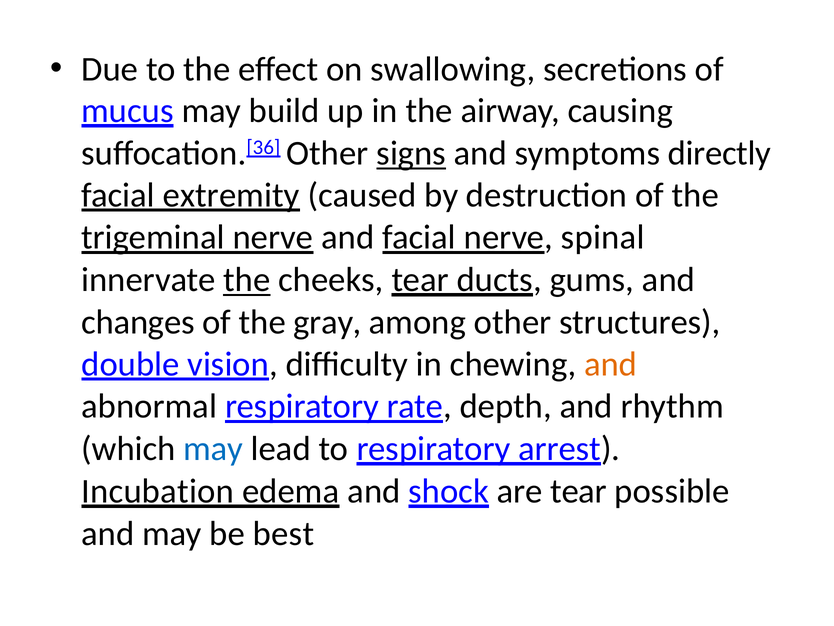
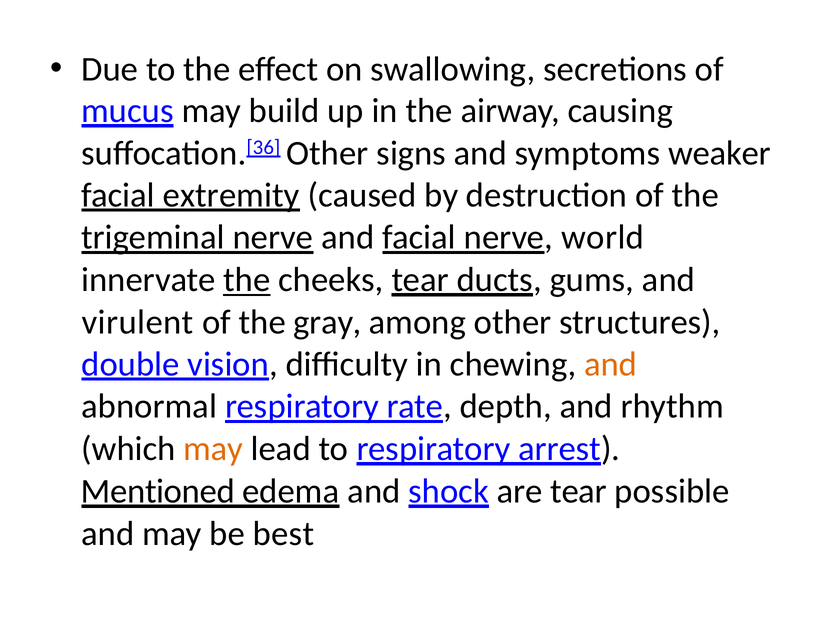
signs underline: present -> none
directly: directly -> weaker
spinal: spinal -> world
changes: changes -> virulent
may at (213, 449) colour: blue -> orange
Incubation: Incubation -> Mentioned
